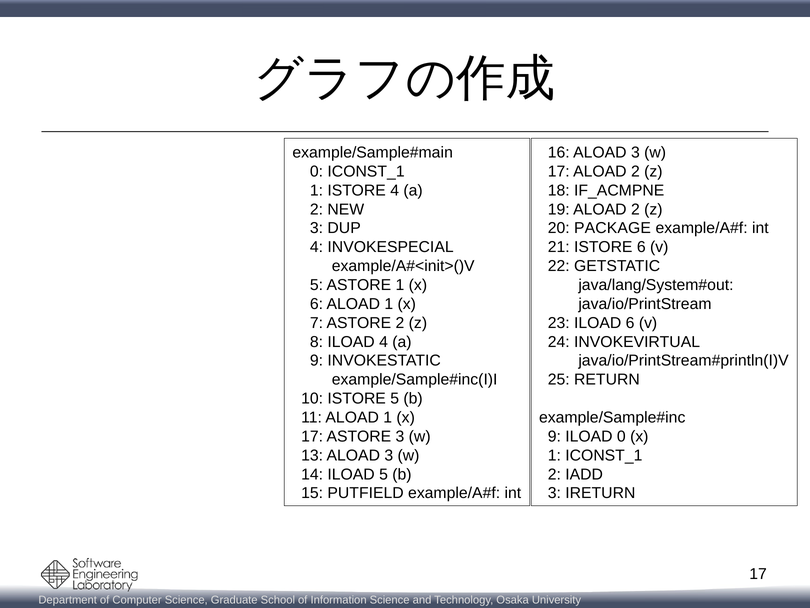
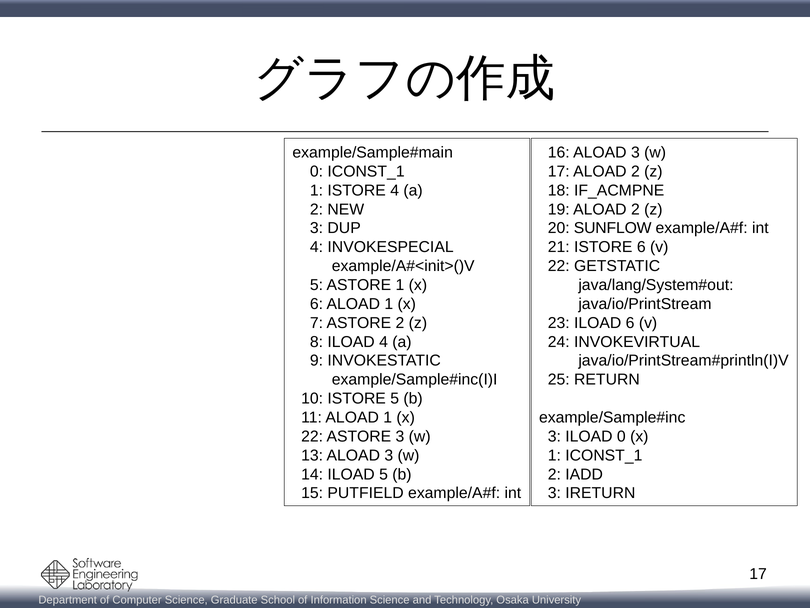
PACKAGE: PACKAGE -> SUNFLOW
17 at (312, 436): 17 -> 22
9 at (554, 436): 9 -> 3
